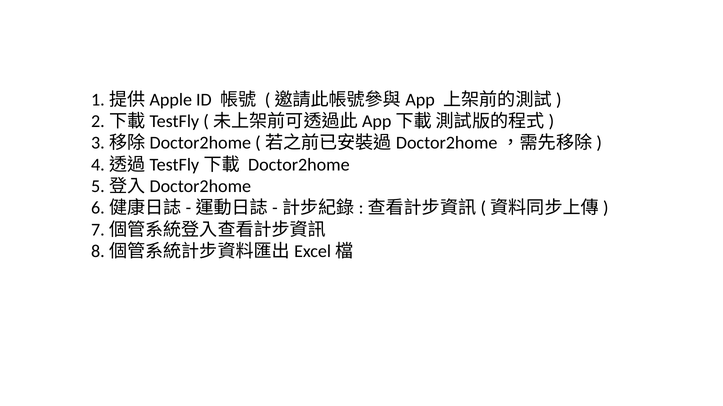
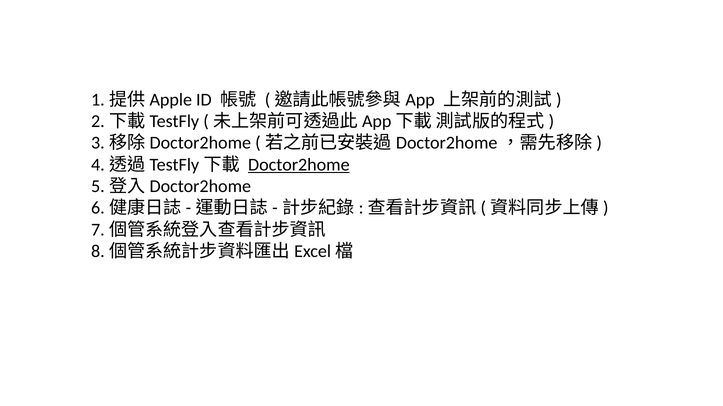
Doctor2home underline: none -> present
